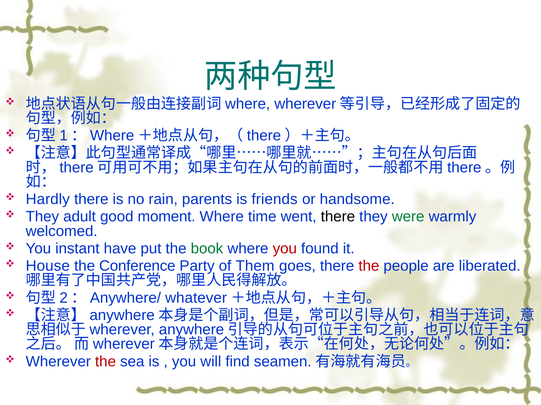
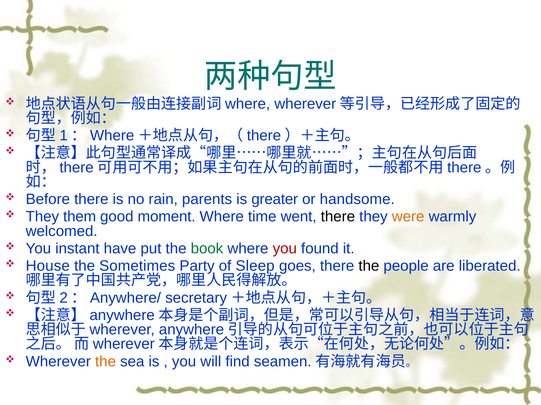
Hardly: Hardly -> Before
friends: friends -> greater
adult: adult -> them
were colour: green -> orange
Conference: Conference -> Sometimes
Them: Them -> Sleep
the at (369, 266) colour: red -> black
whatever: whatever -> secretary
the at (106, 362) colour: red -> orange
